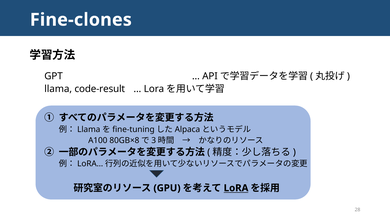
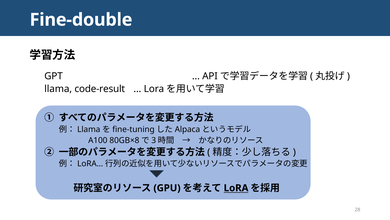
Fine-clones: Fine-clones -> Fine-double
